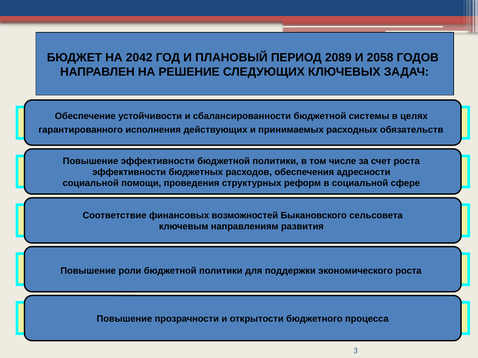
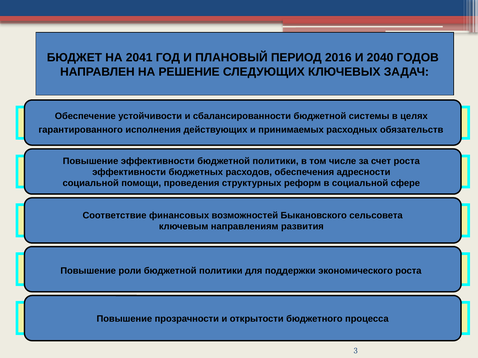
2042: 2042 -> 2041
2089: 2089 -> 2016
2058: 2058 -> 2040
